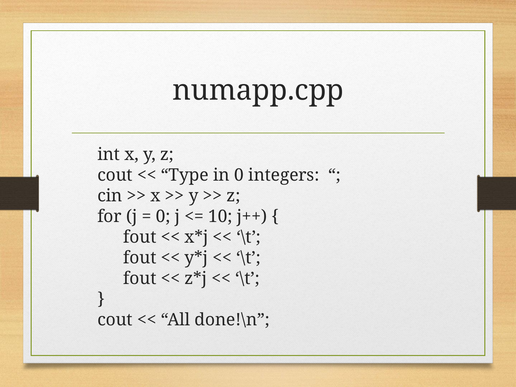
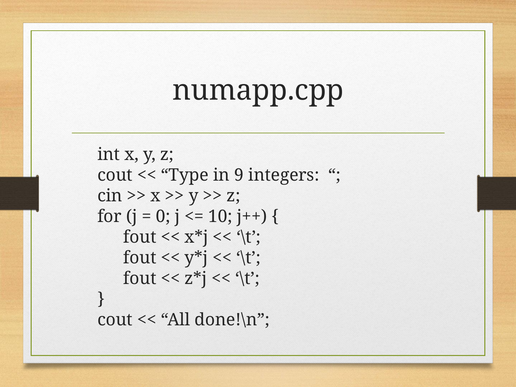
in 0: 0 -> 9
